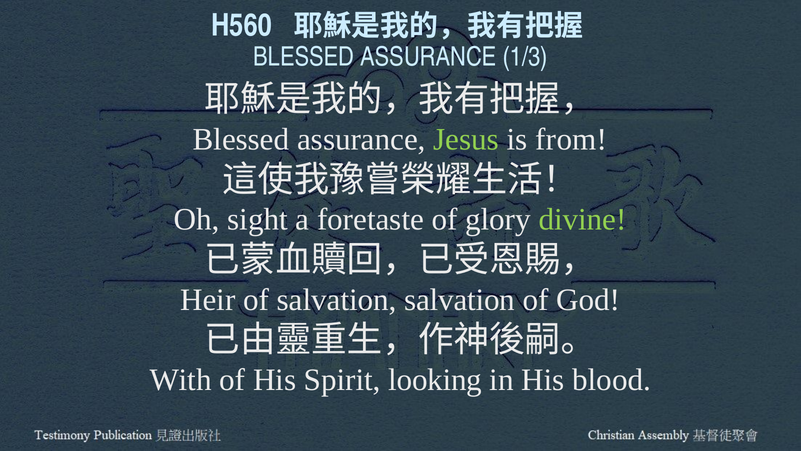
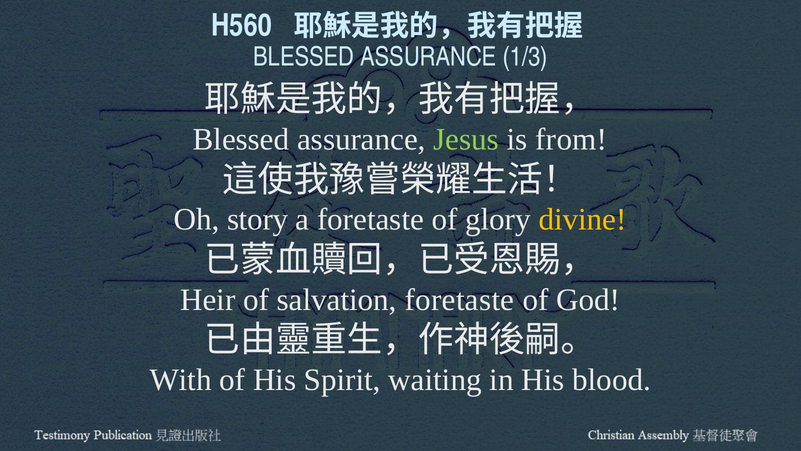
sight: sight -> story
divine colour: light green -> yellow
salvation salvation: salvation -> foretaste
looking: looking -> waiting
